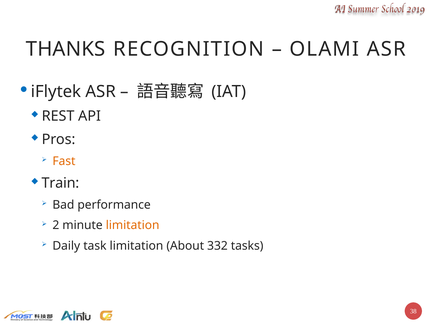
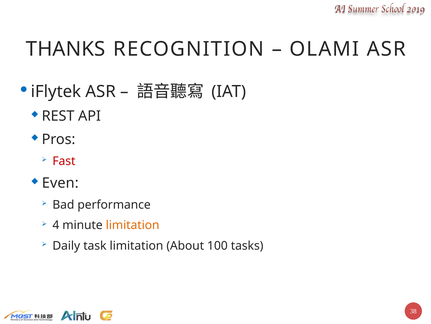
Fast colour: orange -> red
Train: Train -> Even
2: 2 -> 4
332: 332 -> 100
